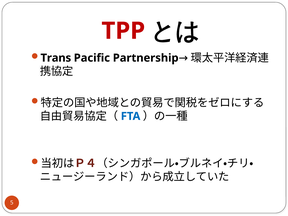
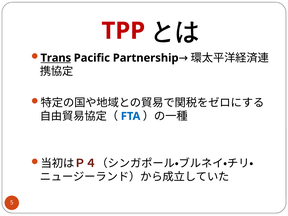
Trans underline: none -> present
